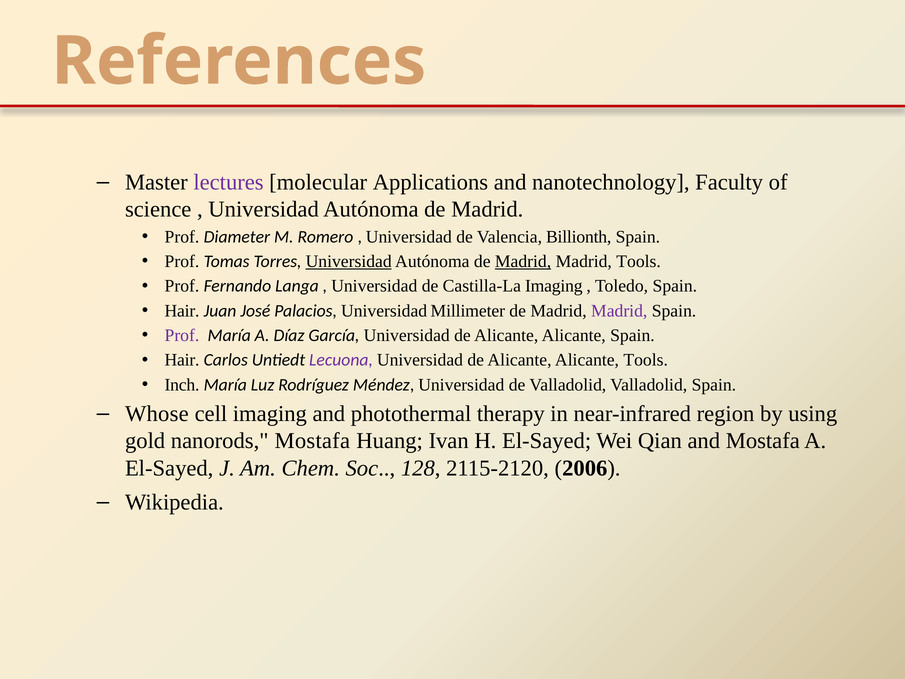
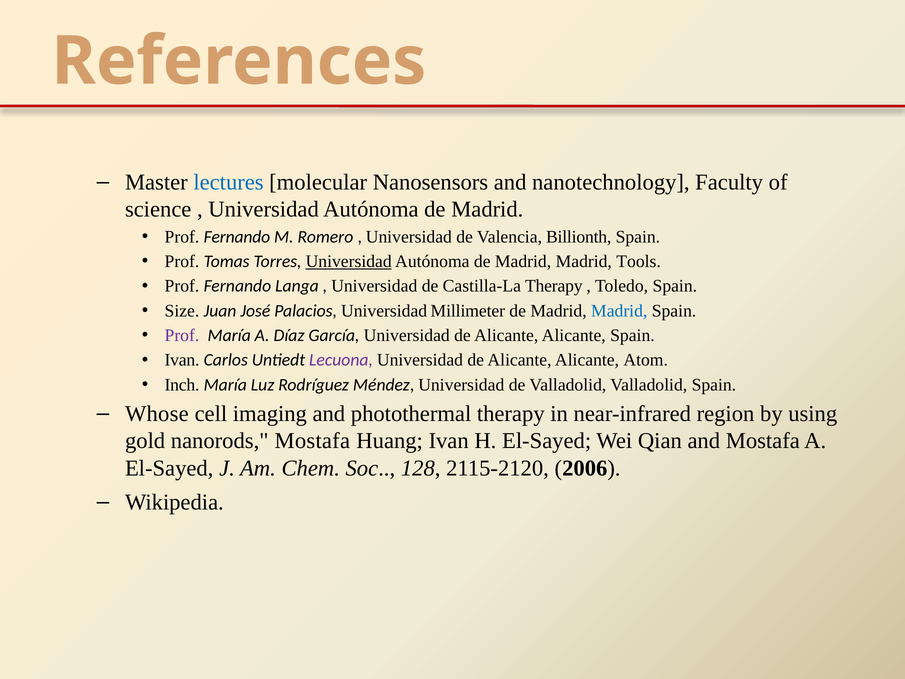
lectures colour: purple -> blue
Applications: Applications -> Nanosensors
Diameter at (237, 237): Diameter -> Fernando
Madrid at (523, 261) underline: present -> none
Castilla-La Imaging: Imaging -> Therapy
Hair at (182, 311): Hair -> Size
Madrid at (619, 311) colour: purple -> blue
Hair at (182, 360): Hair -> Ivan
Alicante Tools: Tools -> Atom
